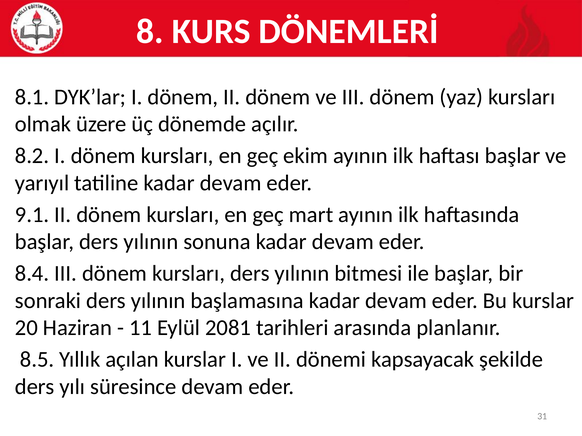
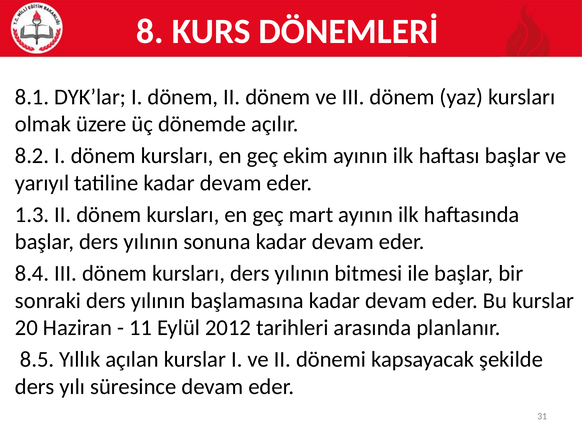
9.1: 9.1 -> 1.3
2081: 2081 -> 2012
